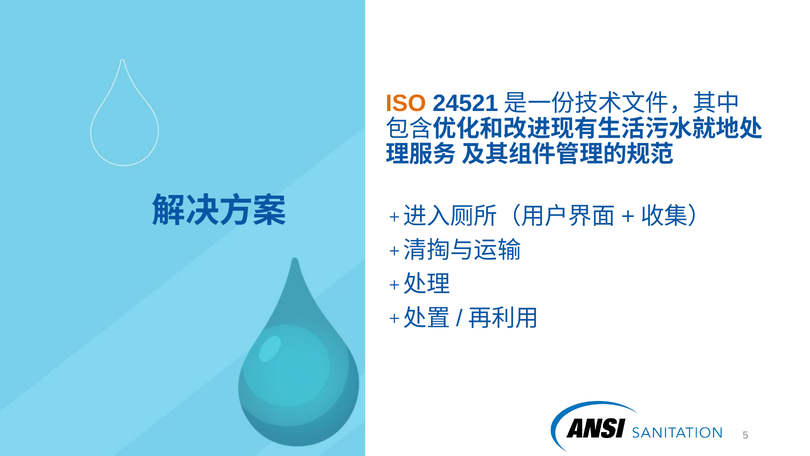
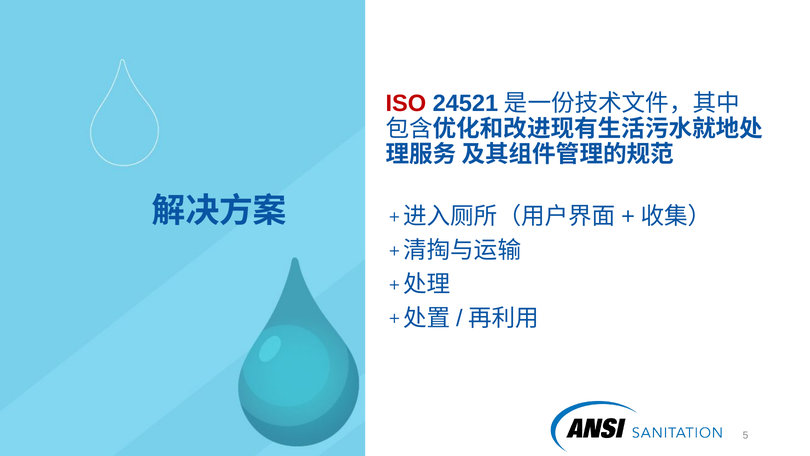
ISO colour: orange -> red
